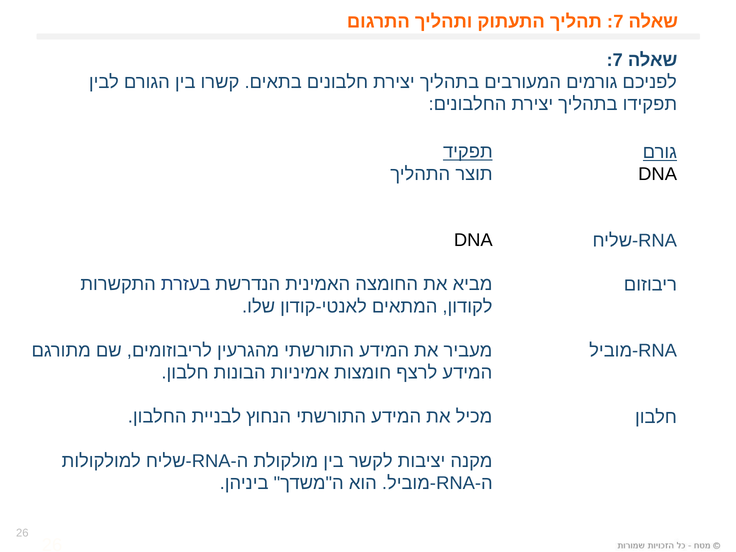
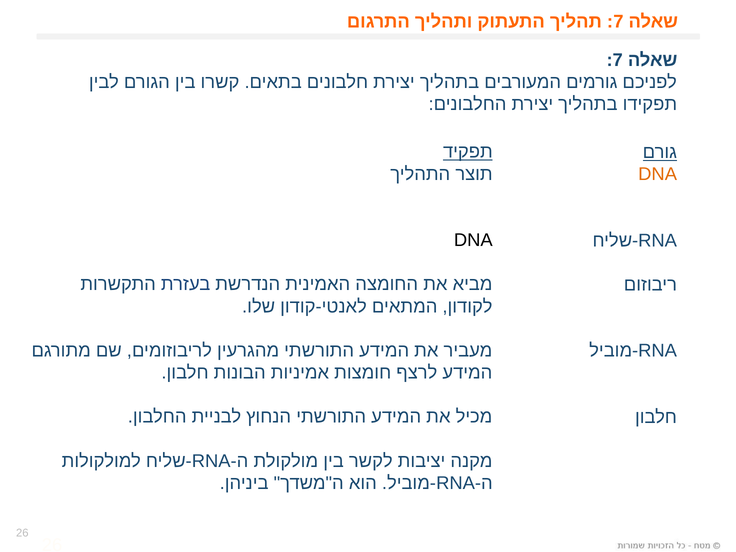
DNA at (658, 174) colour: black -> orange
